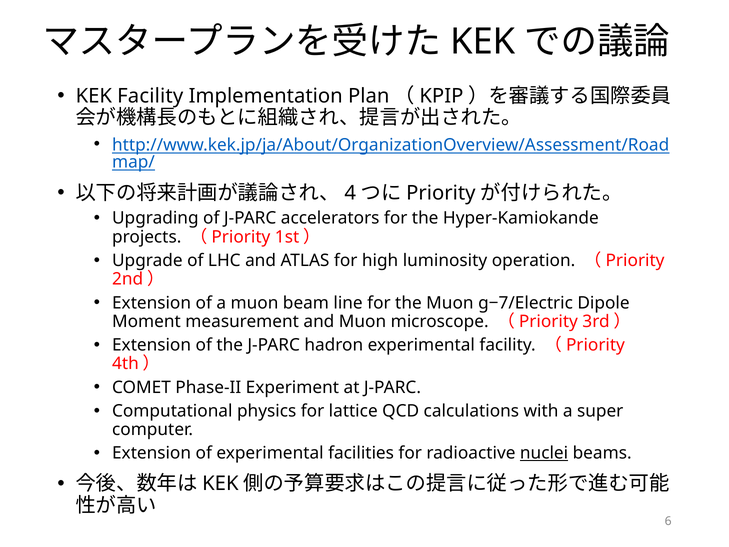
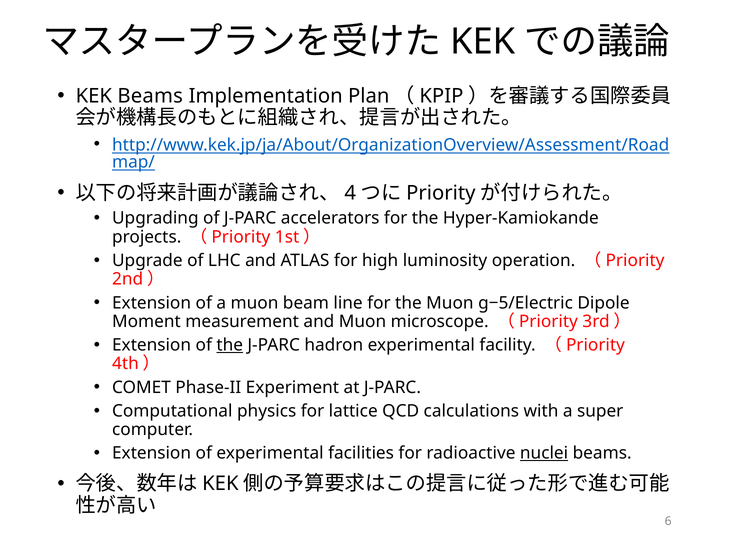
KEK Facility: Facility -> Beams
g−7/Electric: g−7/Electric -> g−5/Electric
the at (230, 345) underline: none -> present
